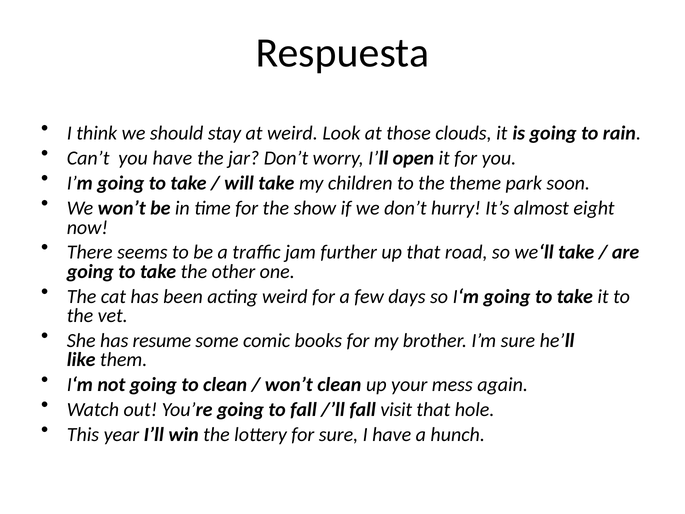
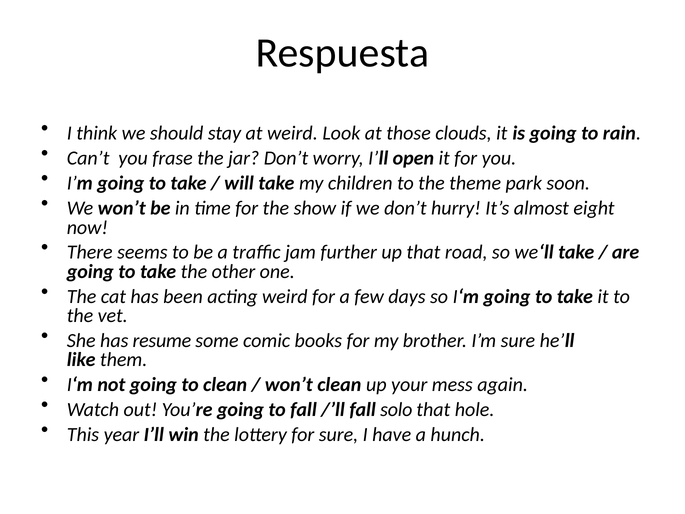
you have: have -> frase
visit: visit -> solo
